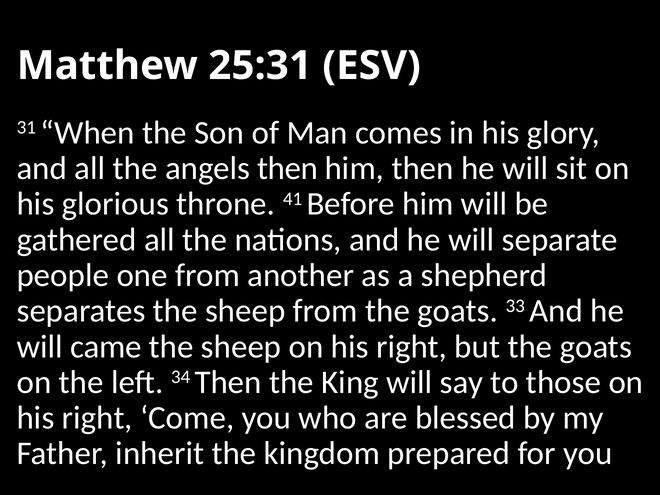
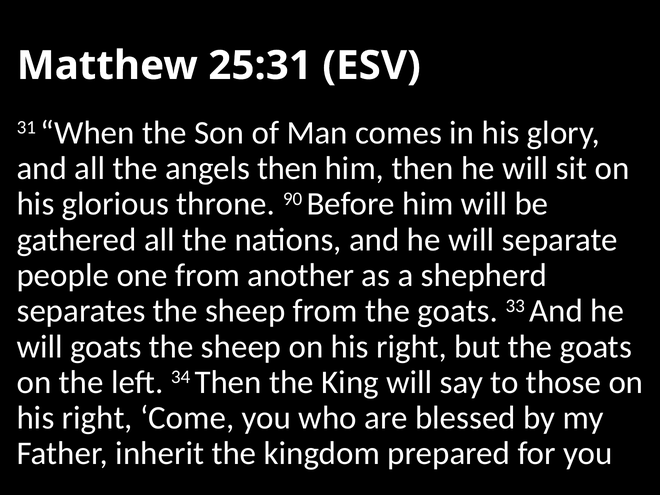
41: 41 -> 90
will came: came -> goats
